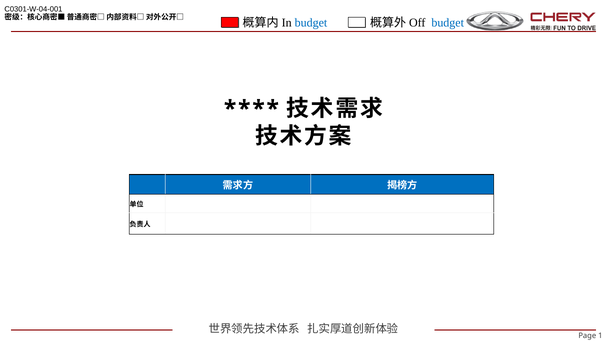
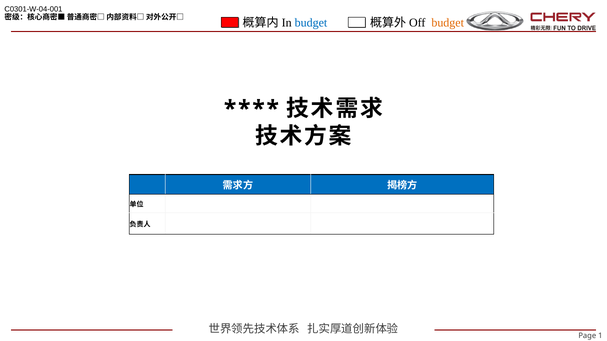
budget at (448, 23) colour: blue -> orange
